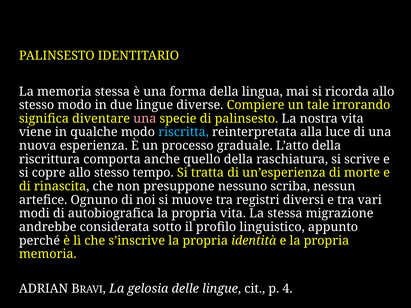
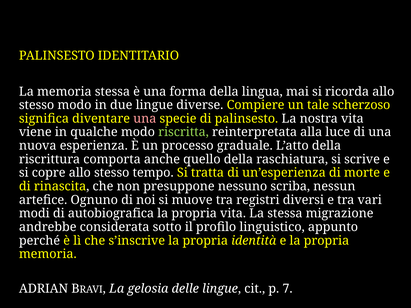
irrorando: irrorando -> scherzoso
riscritta colour: light blue -> light green
4: 4 -> 7
